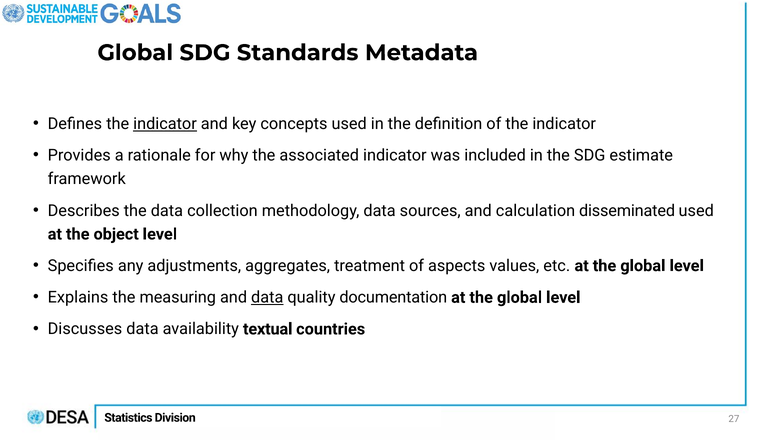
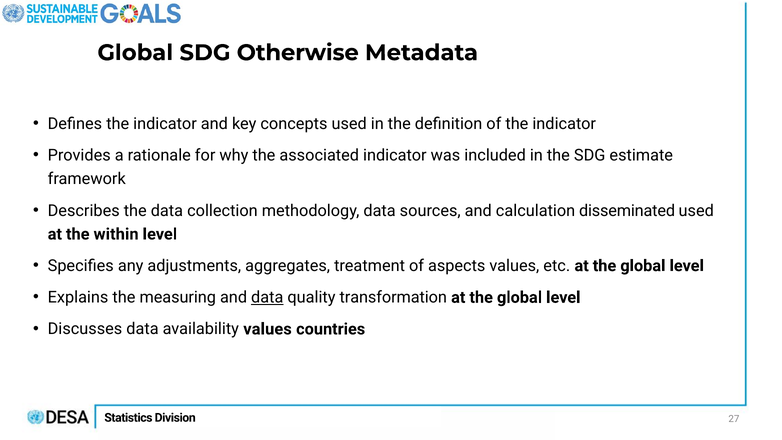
Standards: Standards -> Otherwise
indicator at (165, 124) underline: present -> none
object: object -> within
documentation: documentation -> transformation
availability textual: textual -> values
